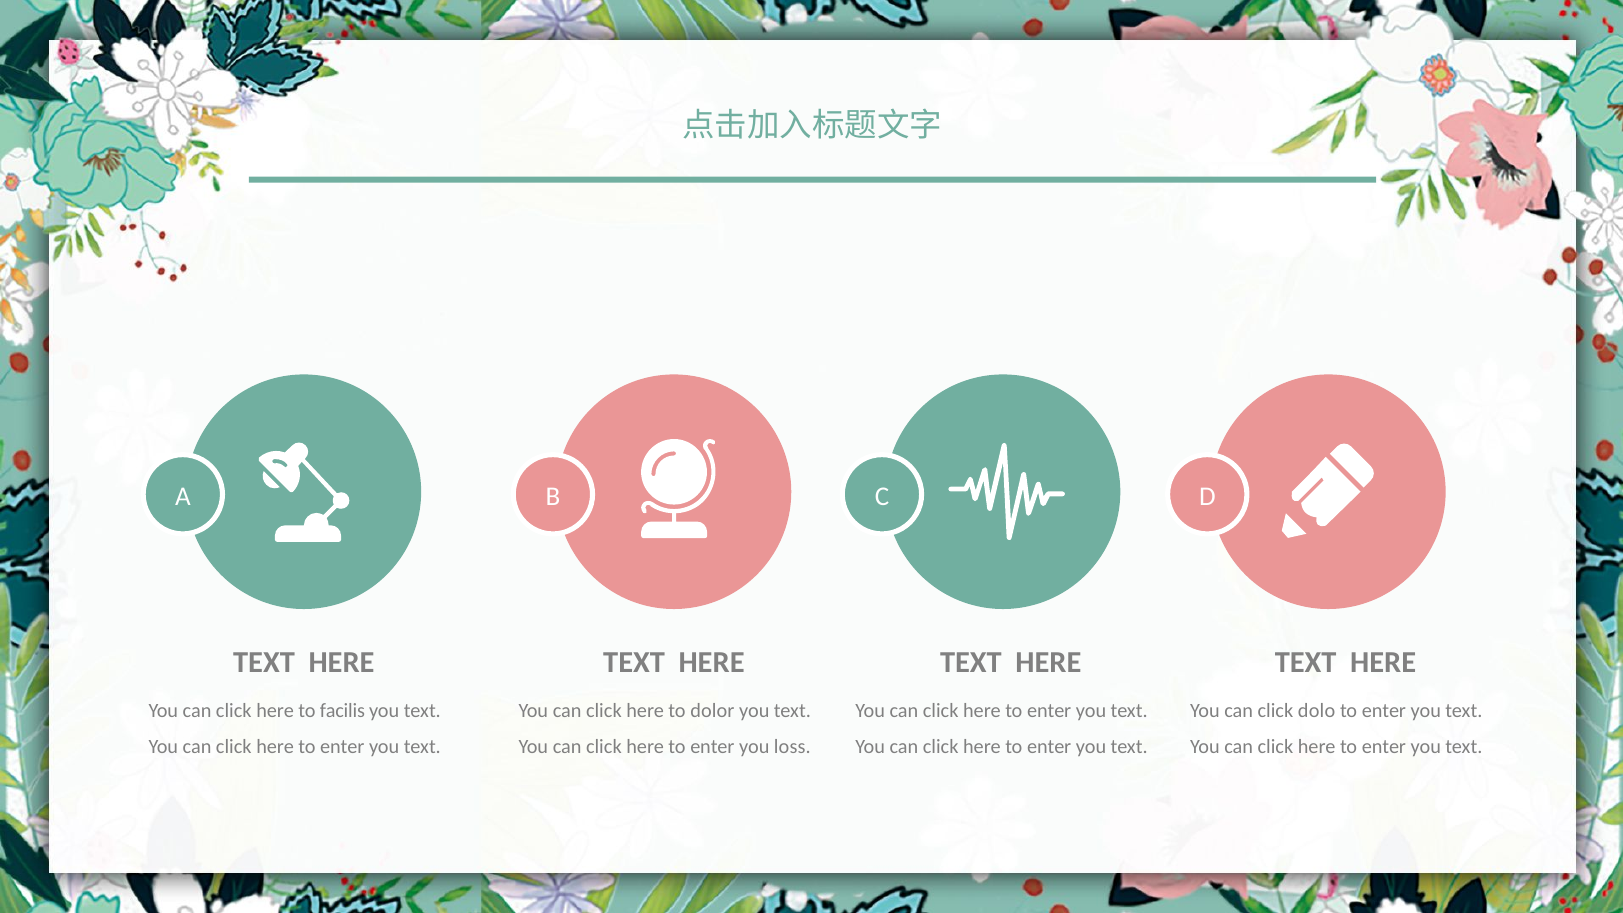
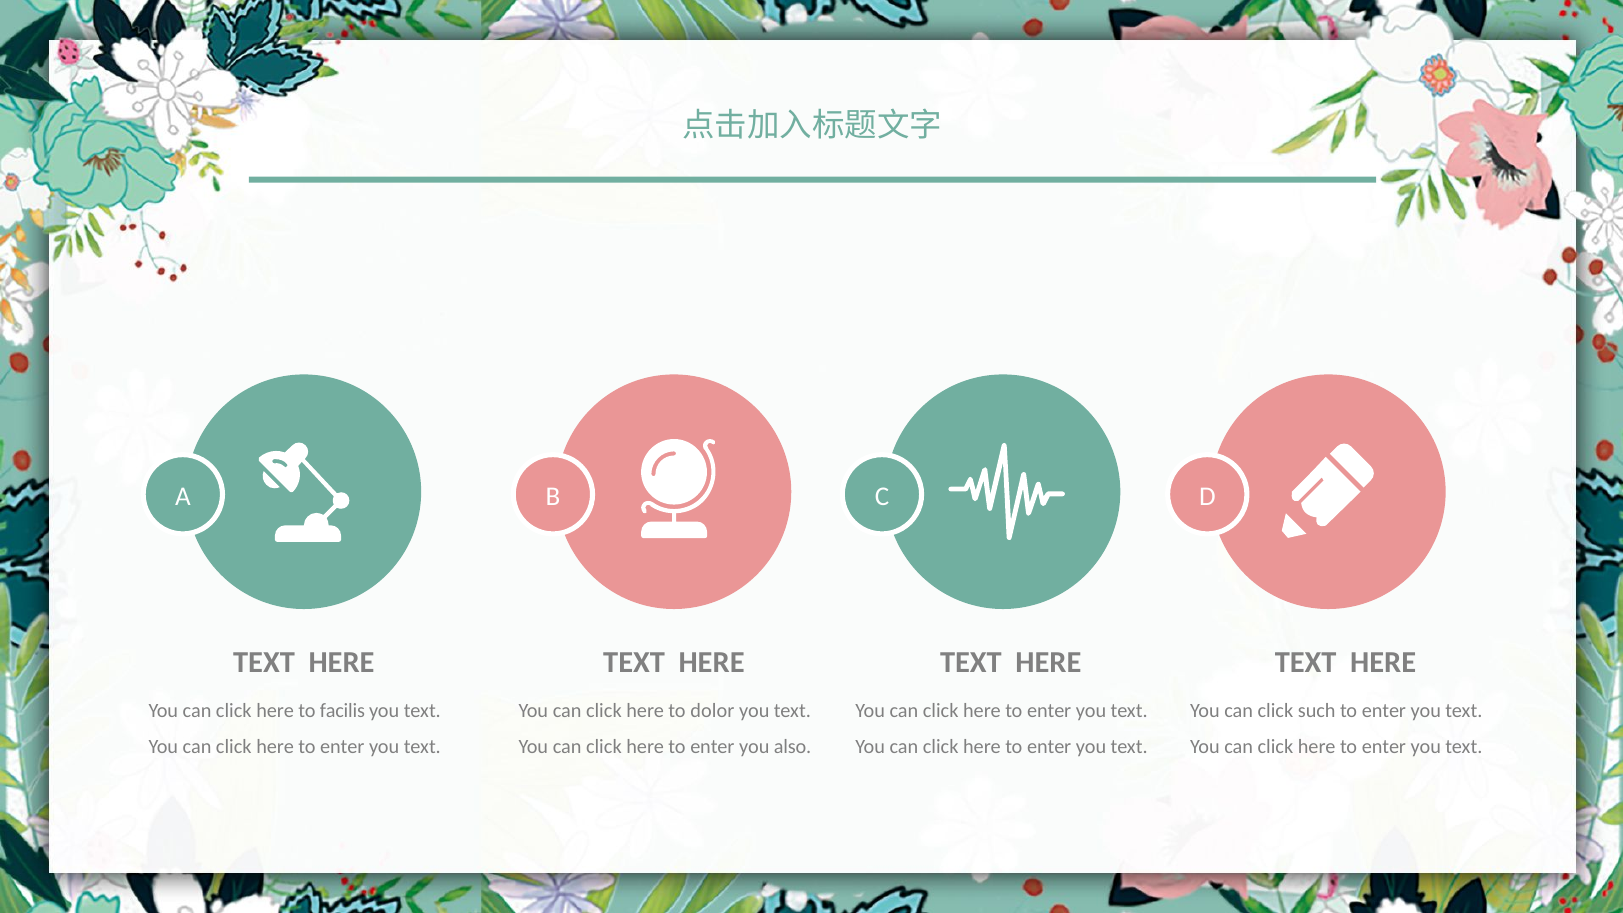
dolo: dolo -> such
loss: loss -> also
